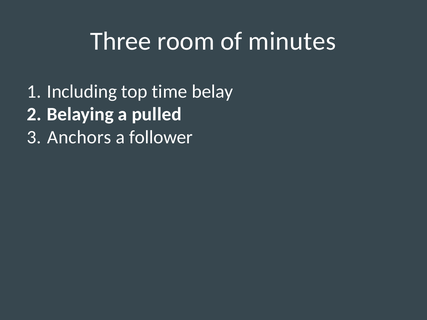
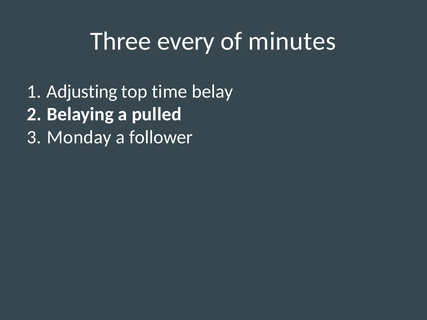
room: room -> every
Including: Including -> Adjusting
Anchors: Anchors -> Monday
